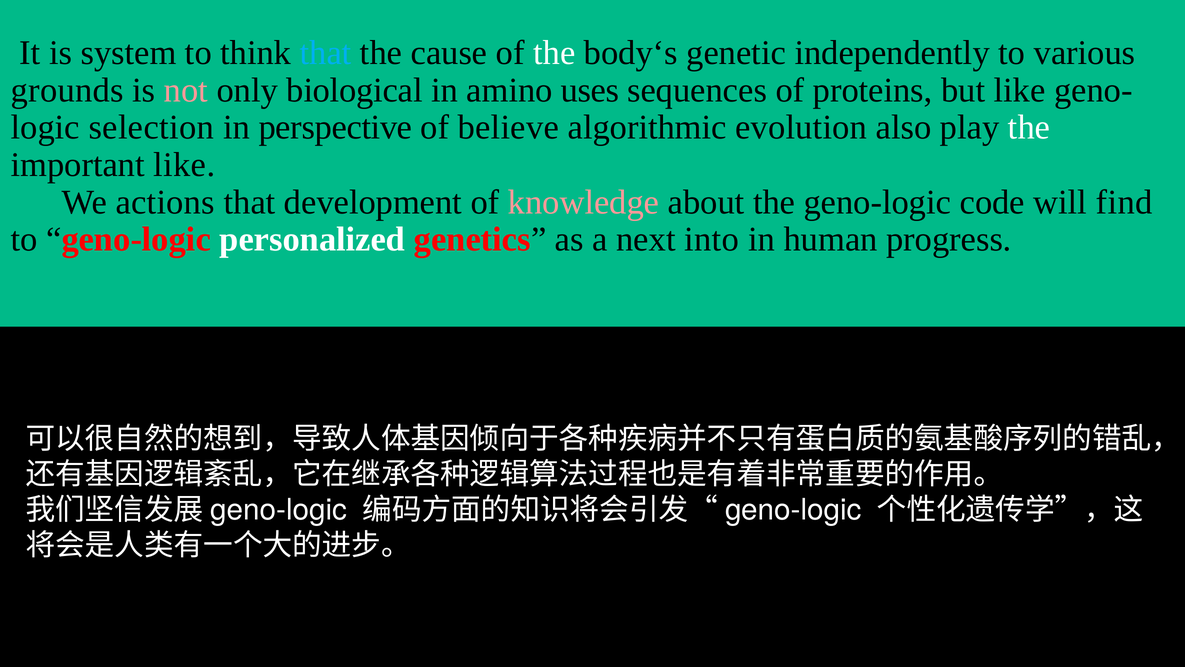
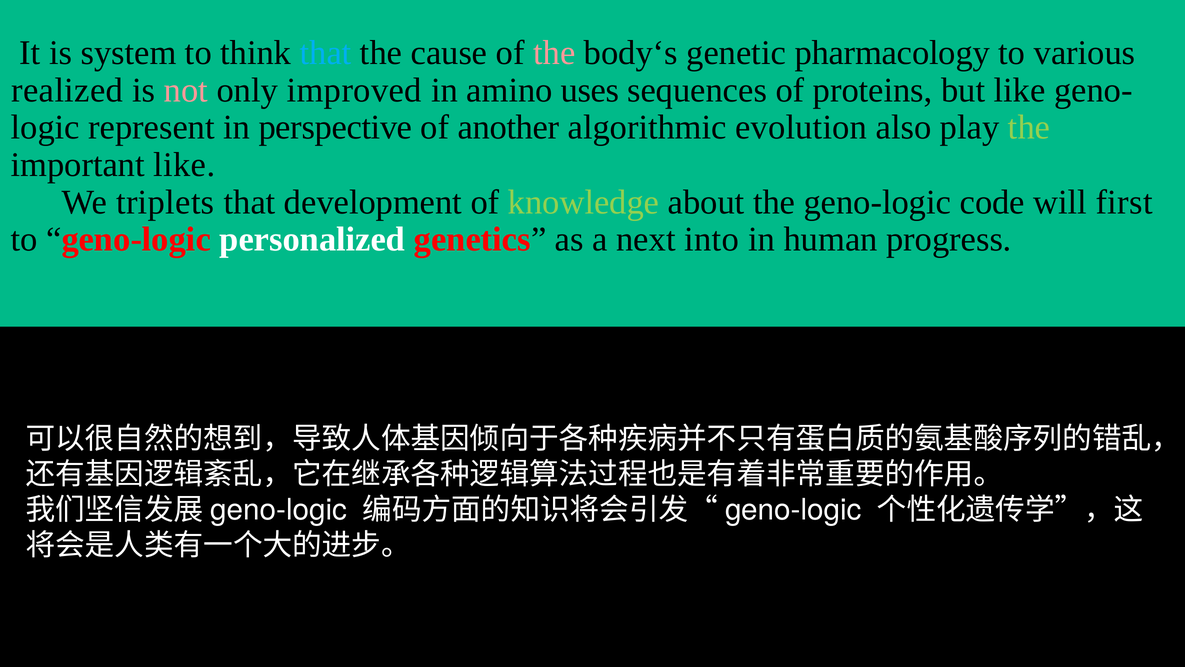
the at (554, 53) colour: white -> pink
independently: independently -> pharmacology
grounds: grounds -> realized
biological: biological -> improved
selection: selection -> represent
believe: believe -> another
the at (1029, 127) colour: white -> light green
actions: actions -> triplets
knowledge colour: pink -> light green
find: find -> first
